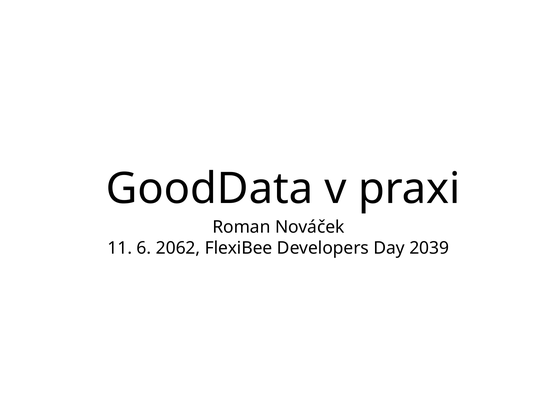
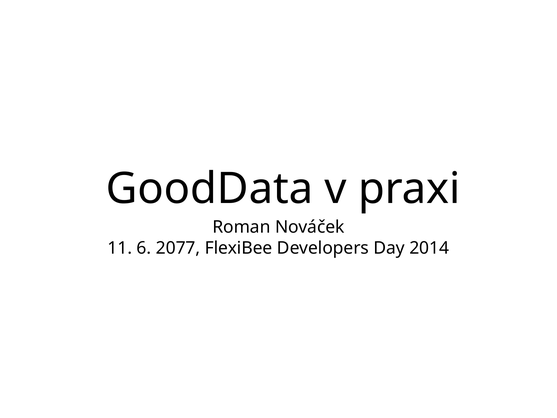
2062: 2062 -> 2077
2039: 2039 -> 2014
